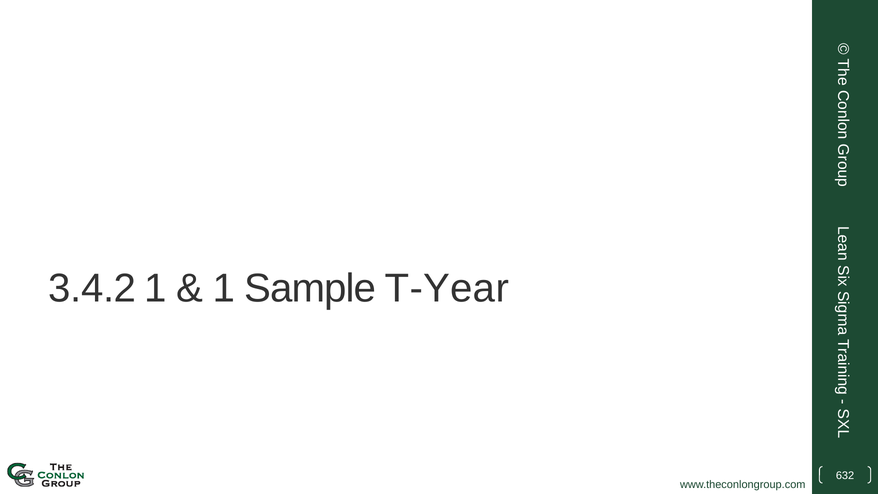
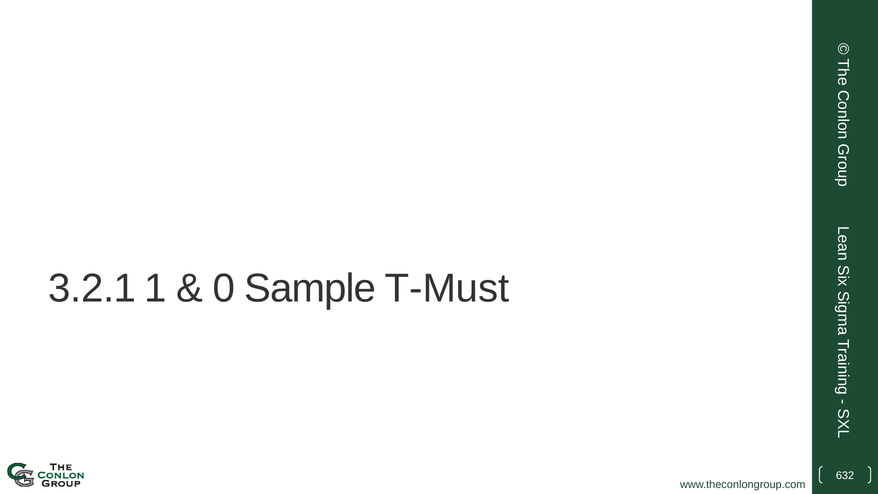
3.4.2: 3.4.2 -> 3.2.1
1 at (224, 288): 1 -> 0
T-Year: T-Year -> T-Must
